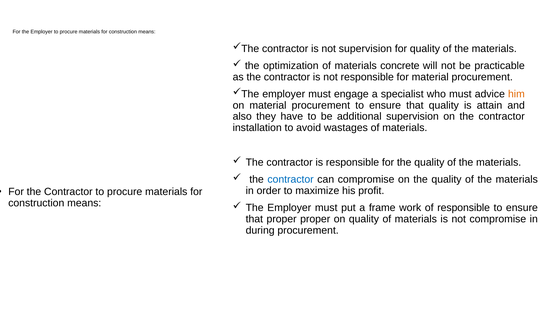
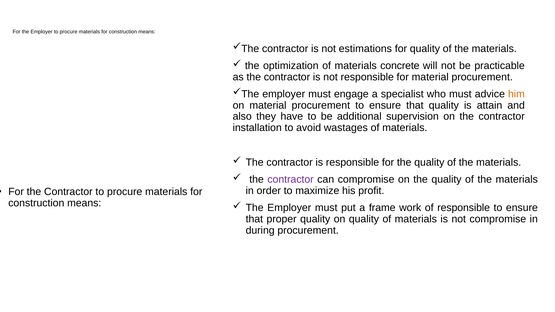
not supervision: supervision -> estimations
contractor at (291, 180) colour: blue -> purple
proper proper: proper -> quality
